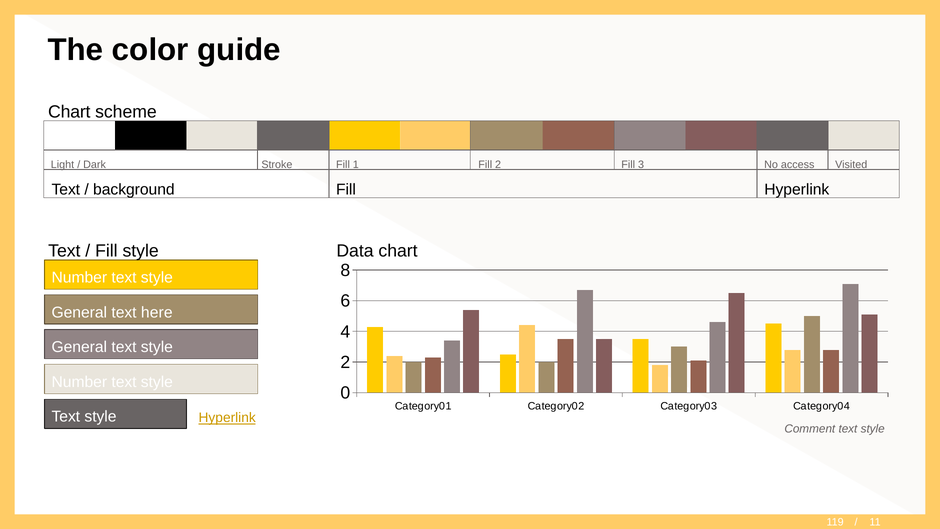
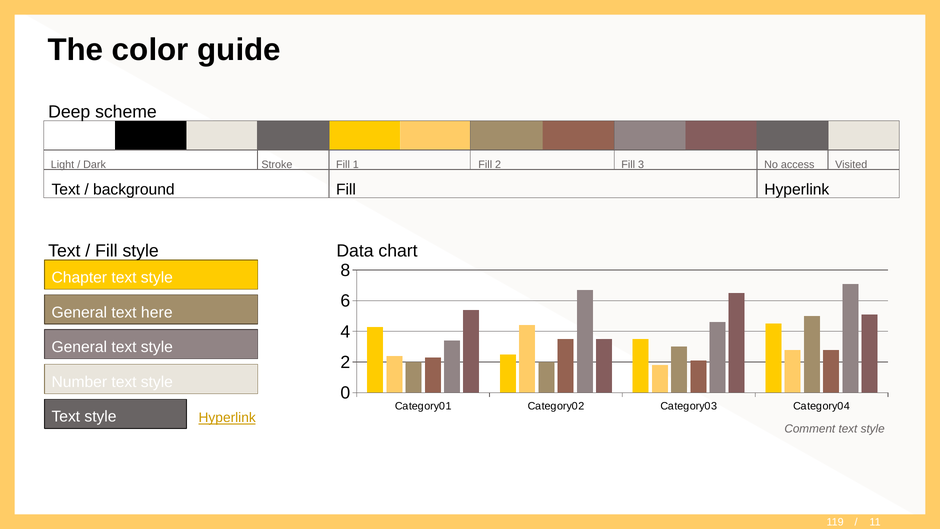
Chart at (69, 112): Chart -> Deep
Number at (79, 277): Number -> Chapter
